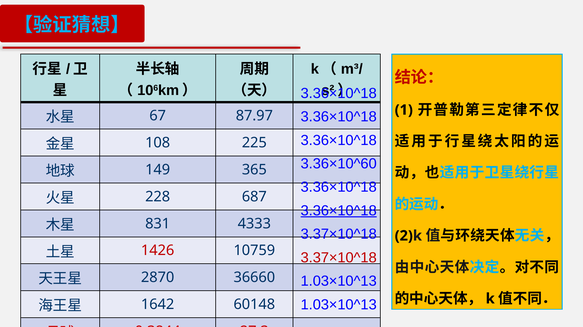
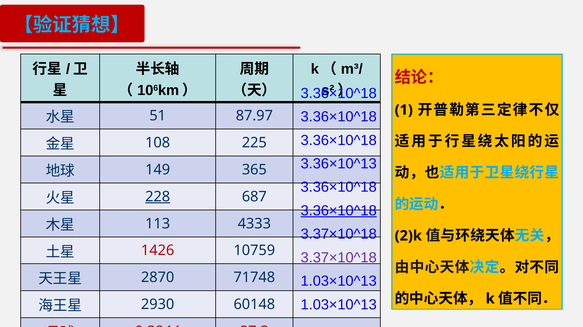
67: 67 -> 51
3.36×10^60: 3.36×10^60 -> 3.36×10^13
228 underline: none -> present
831: 831 -> 113
3.37×10^18 at (339, 258) colour: red -> purple
36660: 36660 -> 71748
1642: 1642 -> 2930
